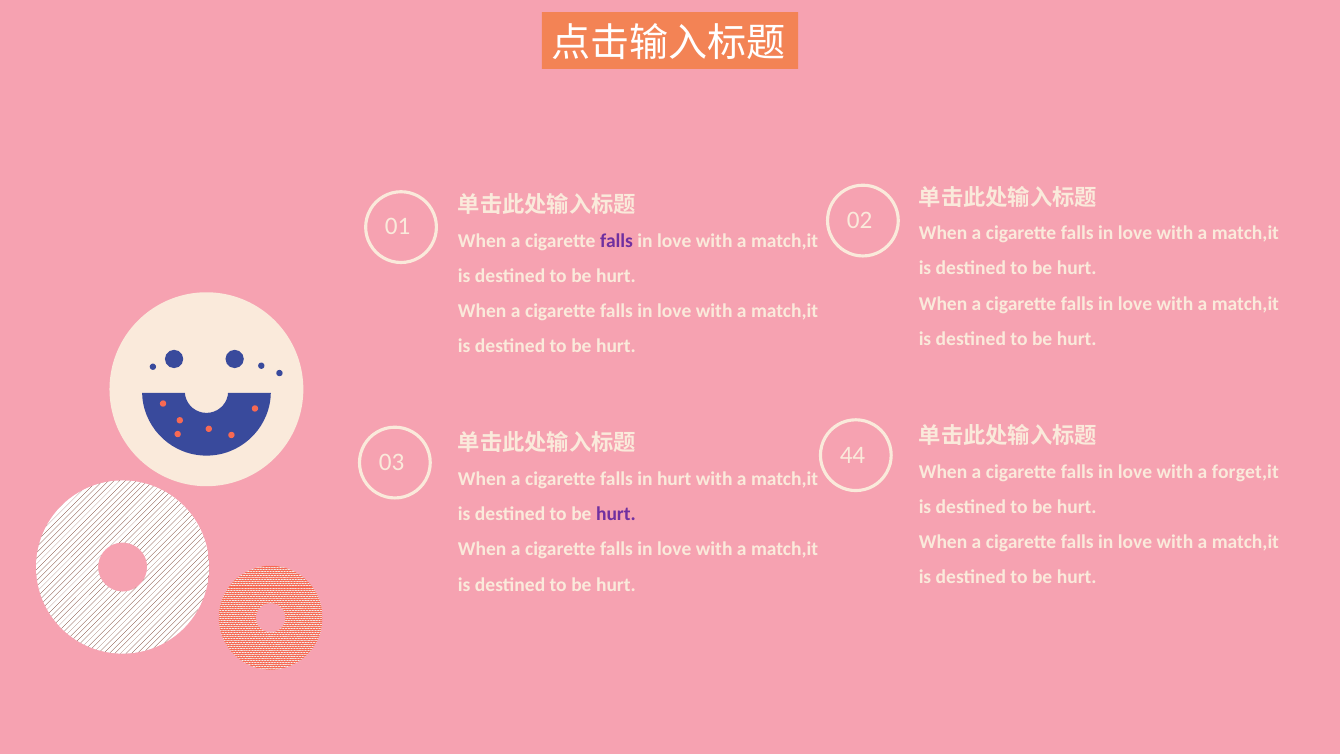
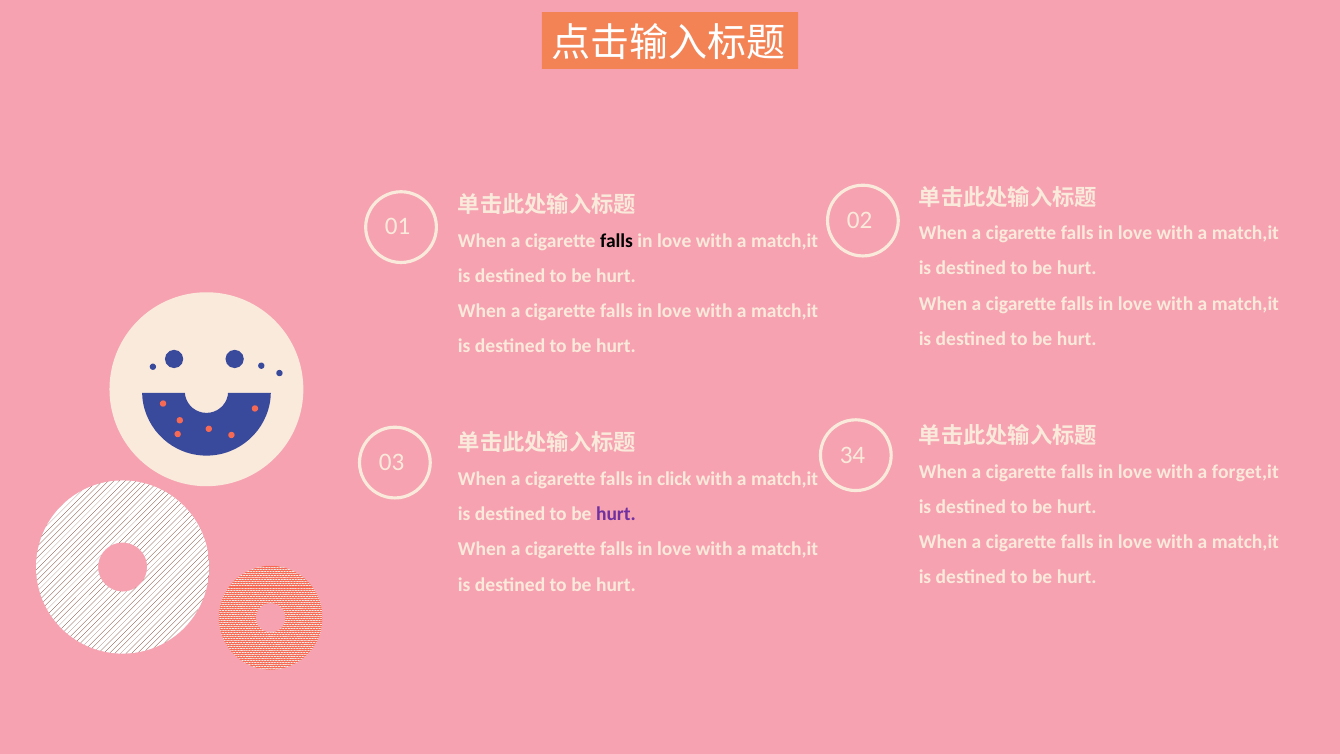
falls at (617, 241) colour: purple -> black
44: 44 -> 34
in hurt: hurt -> click
